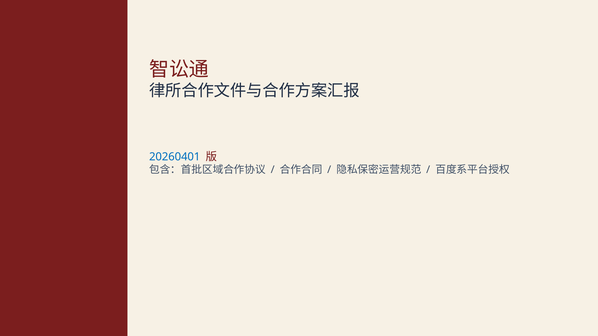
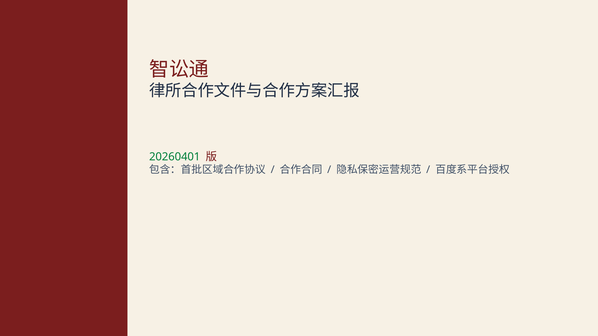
20260401 colour: blue -> green
